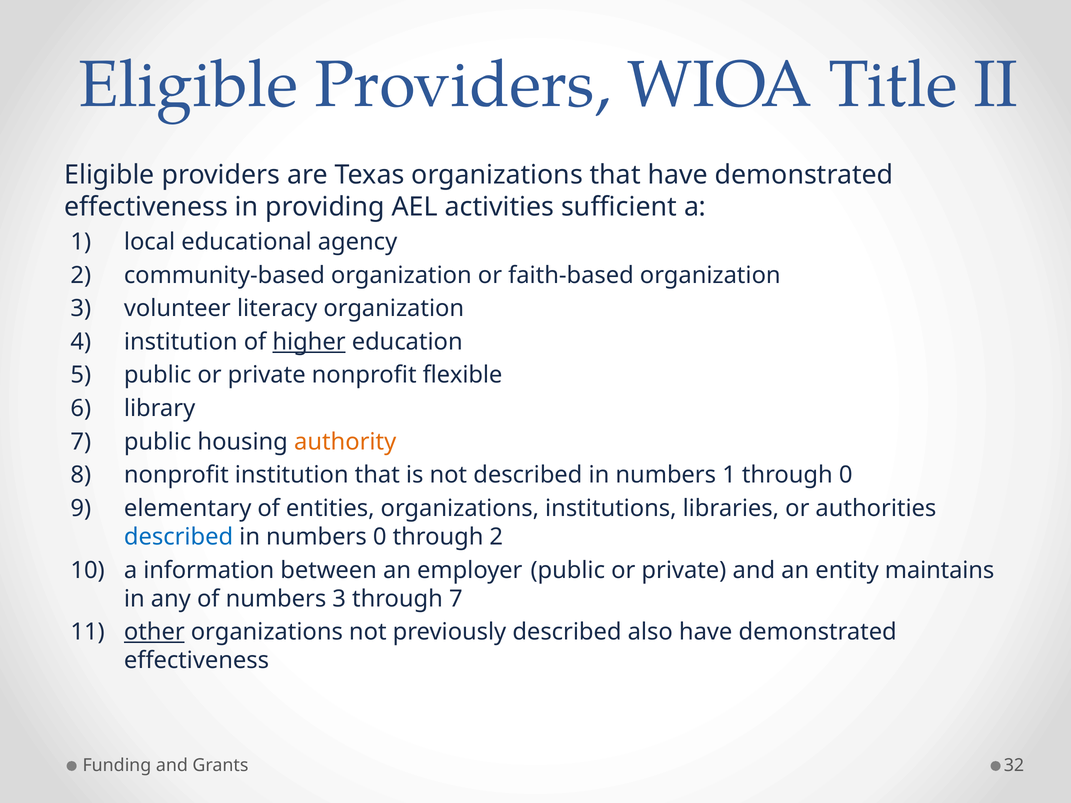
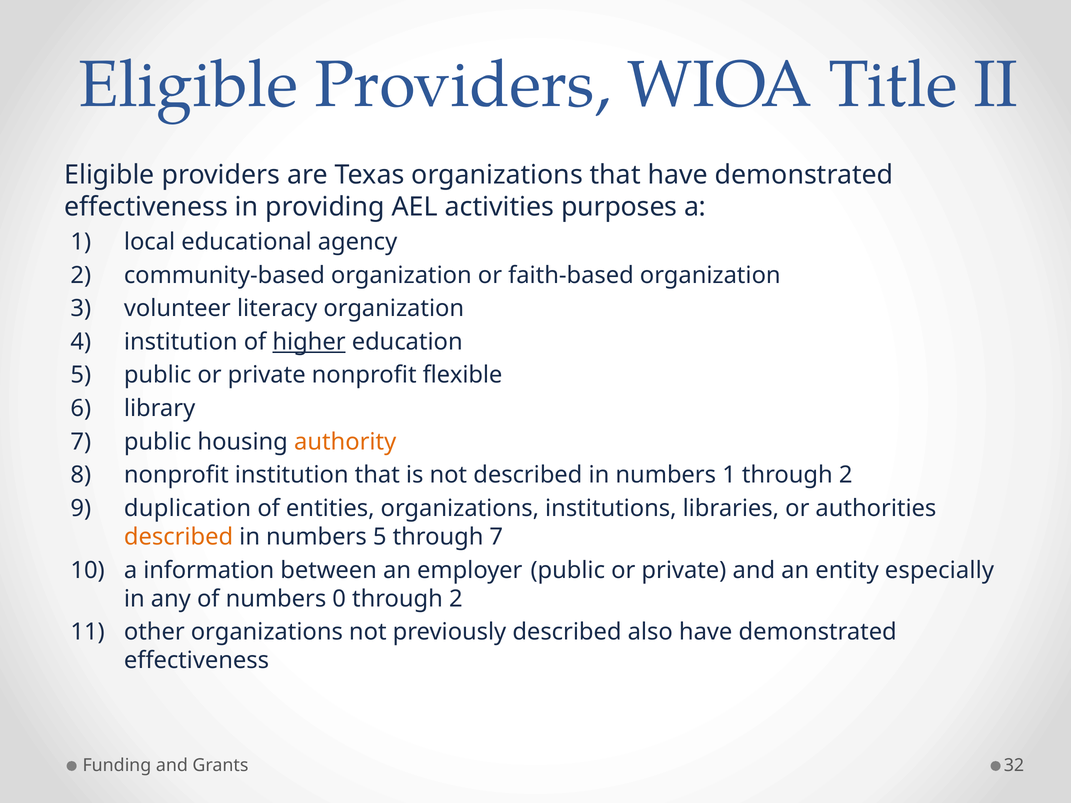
sufficient: sufficient -> purposes
1 through 0: 0 -> 2
elementary: elementary -> duplication
described at (179, 537) colour: blue -> orange
numbers 0: 0 -> 5
through 2: 2 -> 7
maintains: maintains -> especially
numbers 3: 3 -> 0
7 at (456, 599): 7 -> 2
other underline: present -> none
